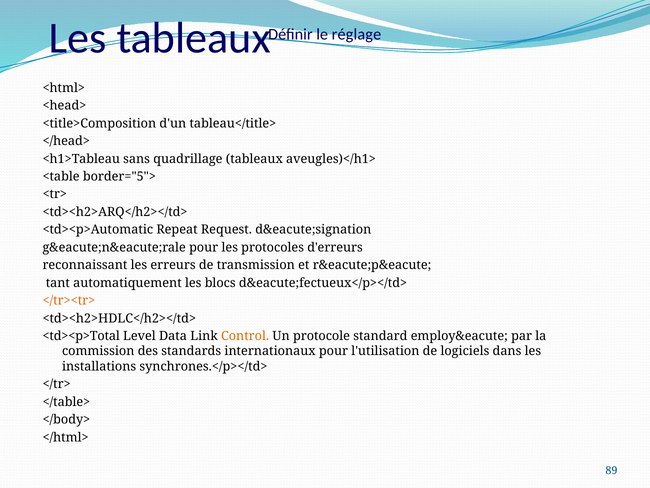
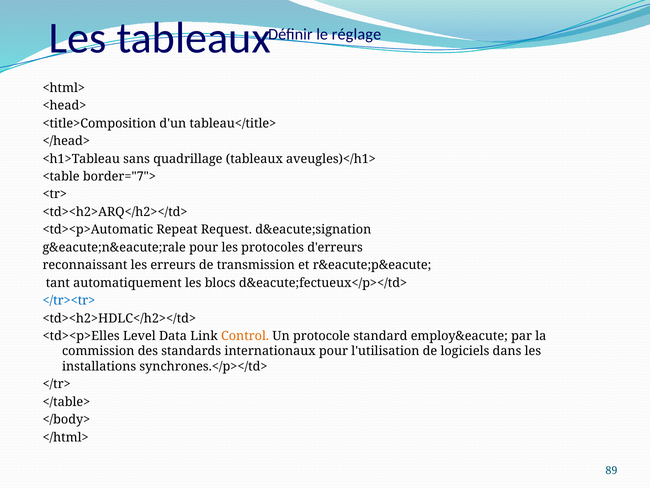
border="5">: border="5"> -> border="7">
</tr><tr> colour: orange -> blue
<td><p>Total: <td><p>Total -> <td><p>Elles
